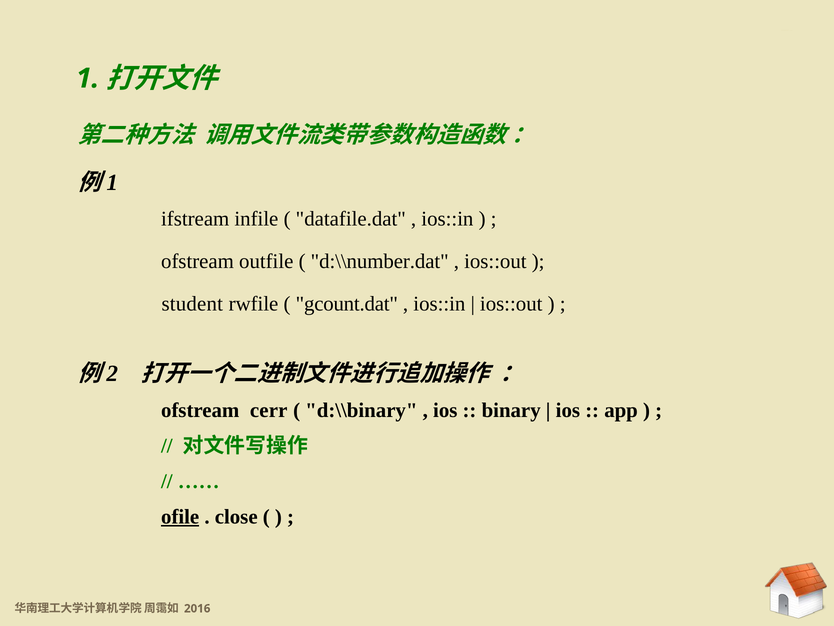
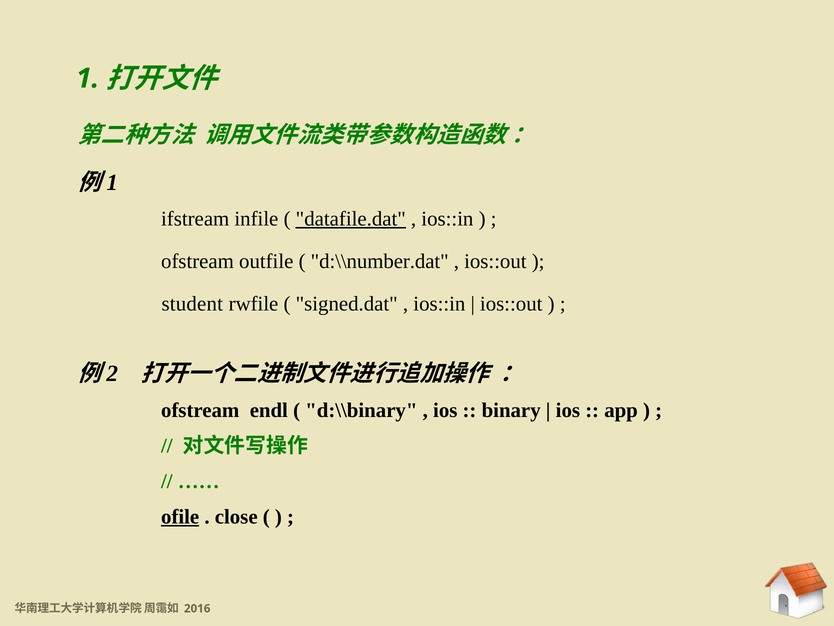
datafile.dat underline: none -> present
gcount.dat: gcount.dat -> signed.dat
cerr: cerr -> endl
